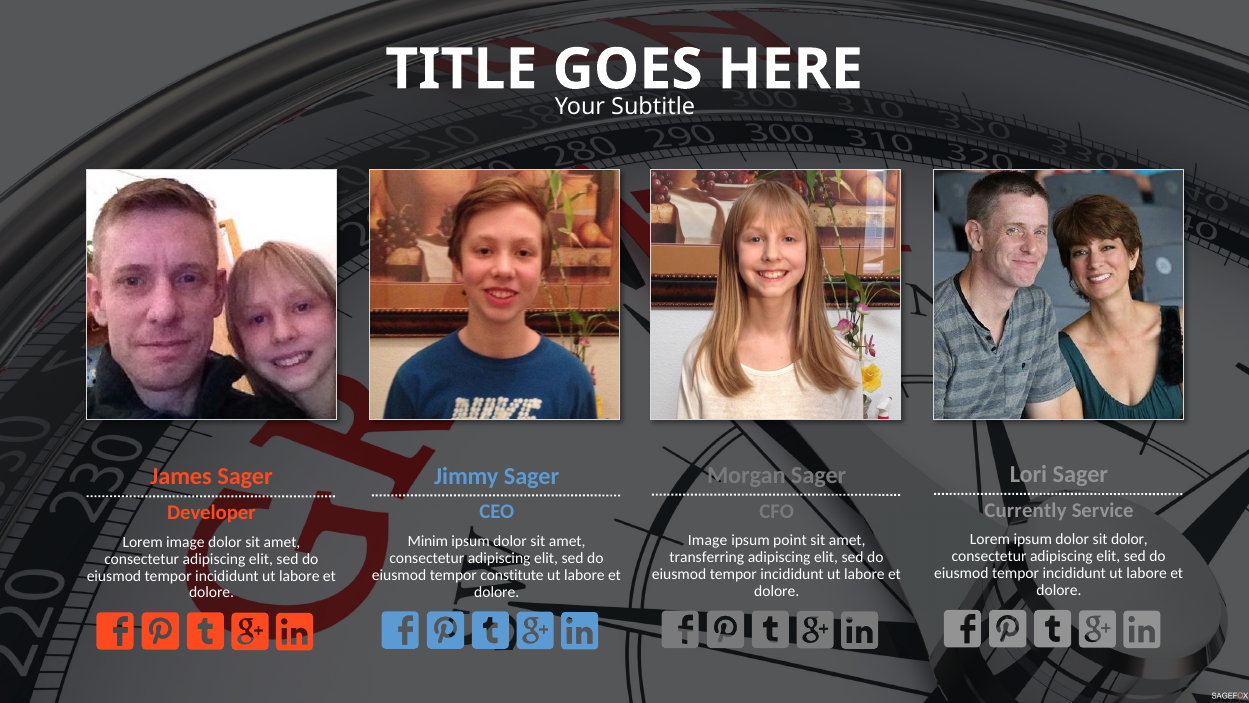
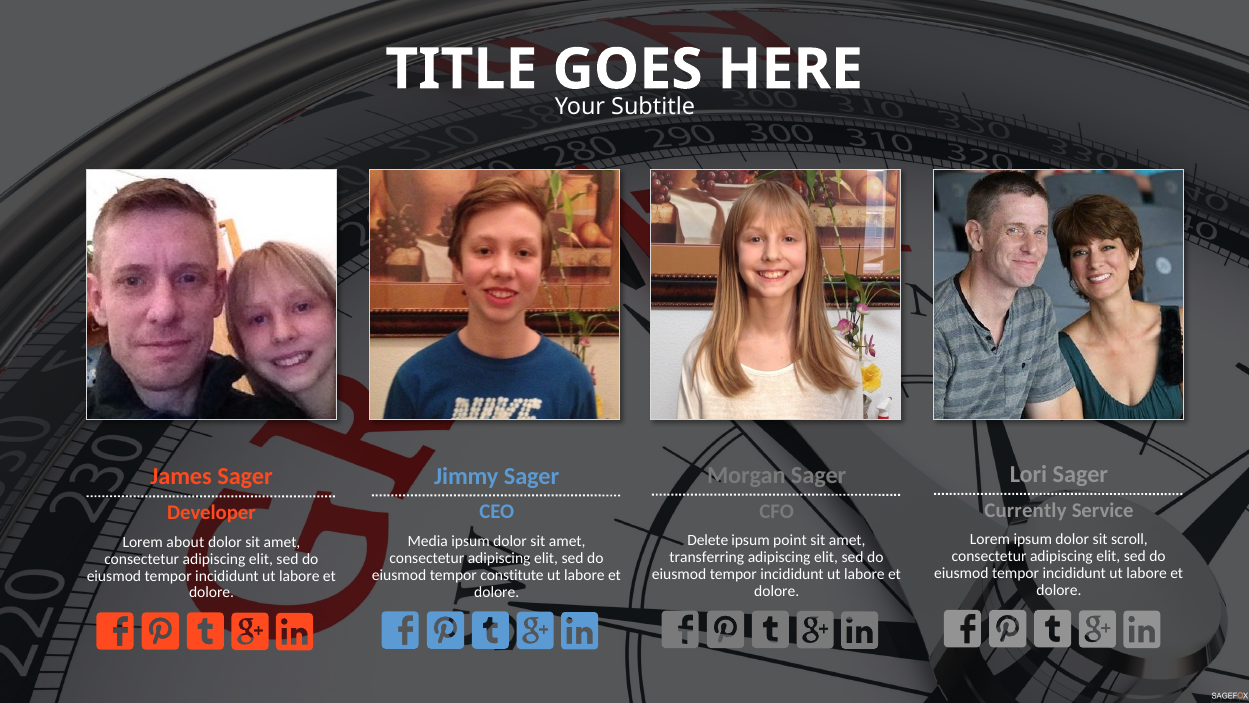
sit dolor: dolor -> scroll
Image at (708, 540): Image -> Delete
Minim: Minim -> Media
Lorem image: image -> about
